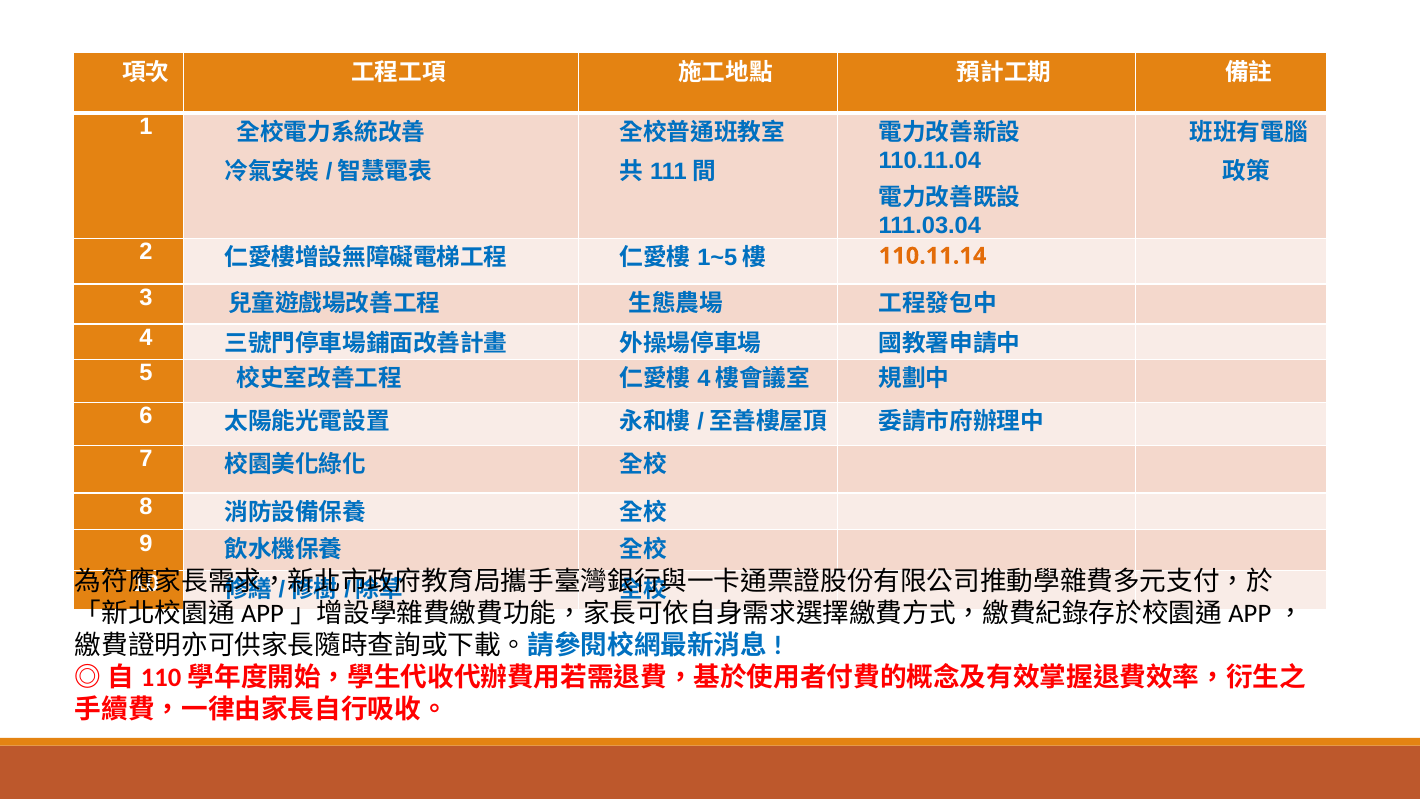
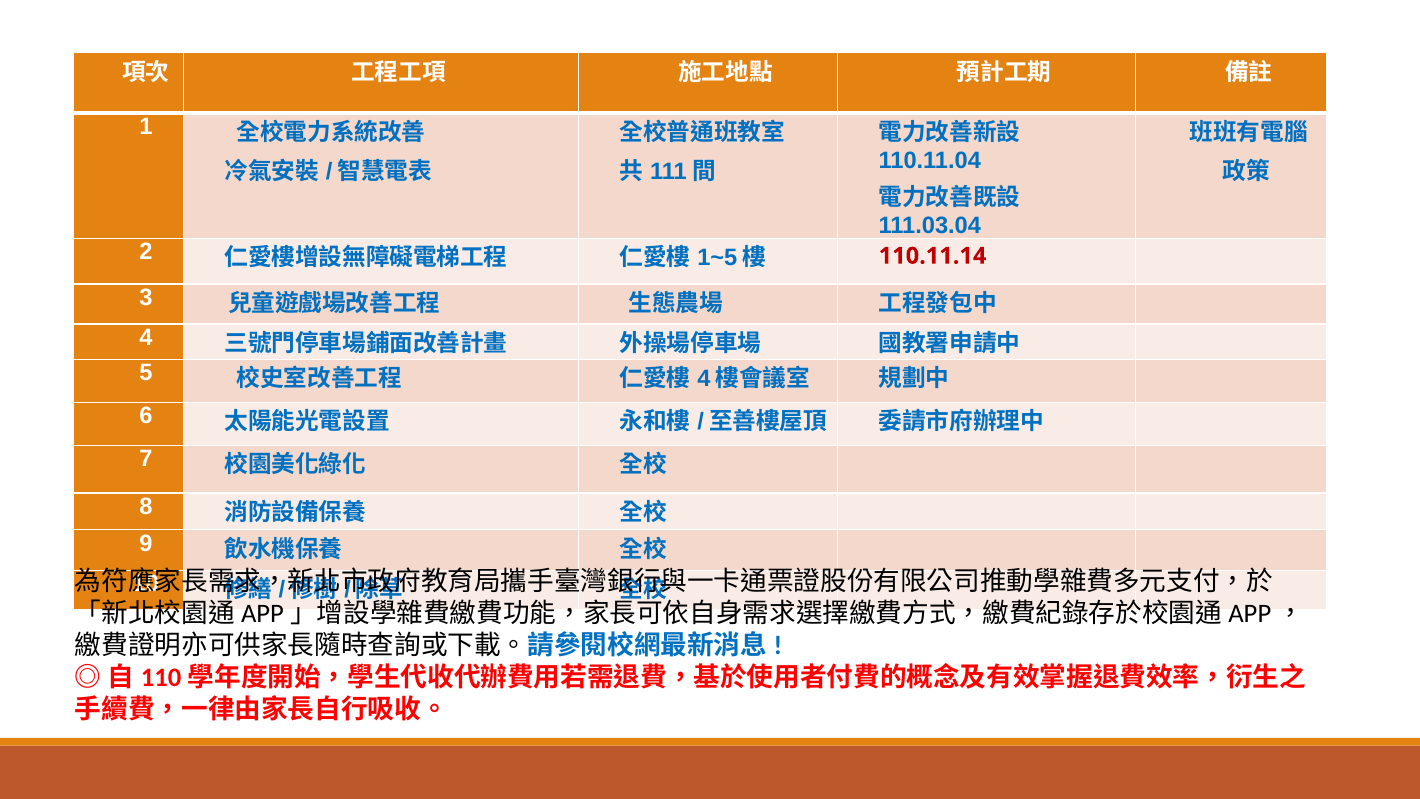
110.11.14 colour: orange -> red
